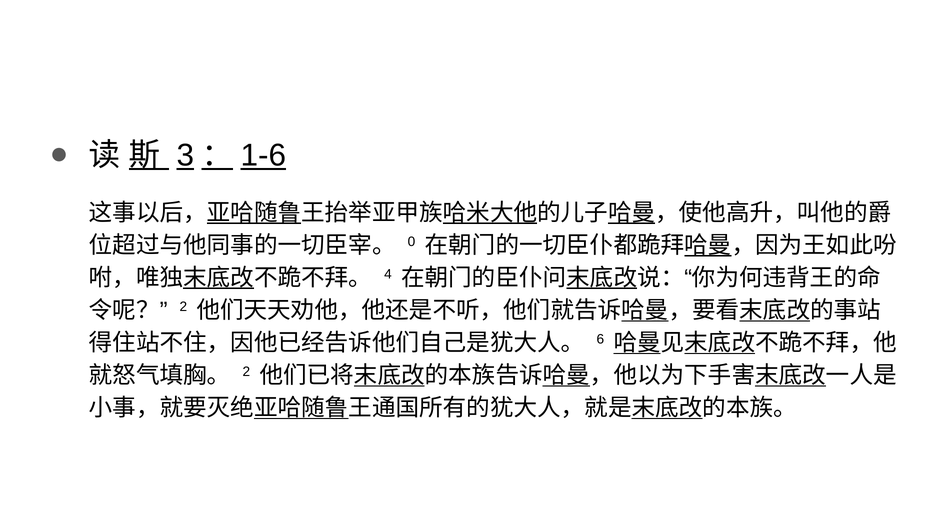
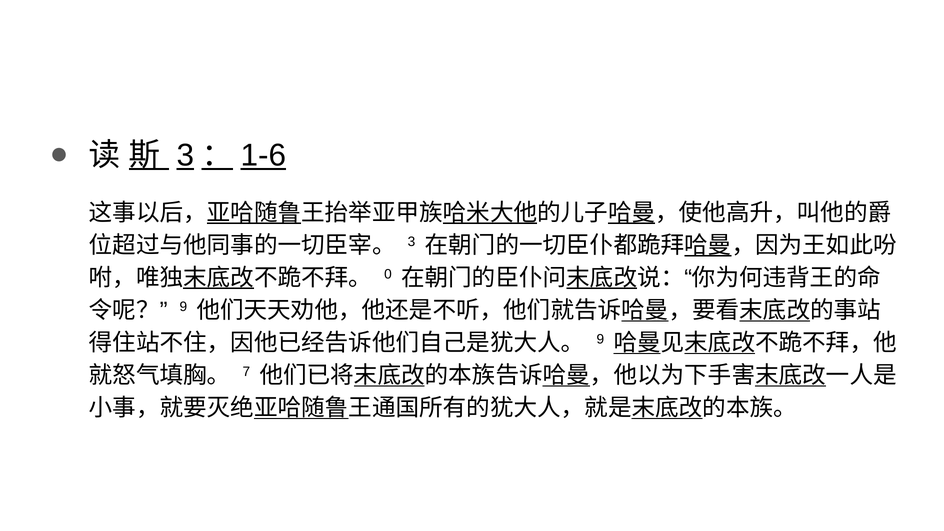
0: 0 -> 3
4: 4 -> 0
2 at (183, 307): 2 -> 9
6 at (600, 339): 6 -> 9
2 at (246, 372): 2 -> 7
